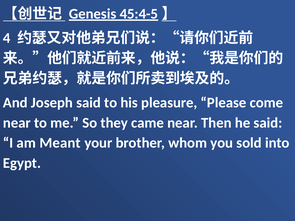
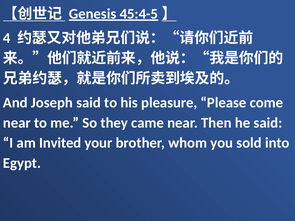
Meant: Meant -> Invited
